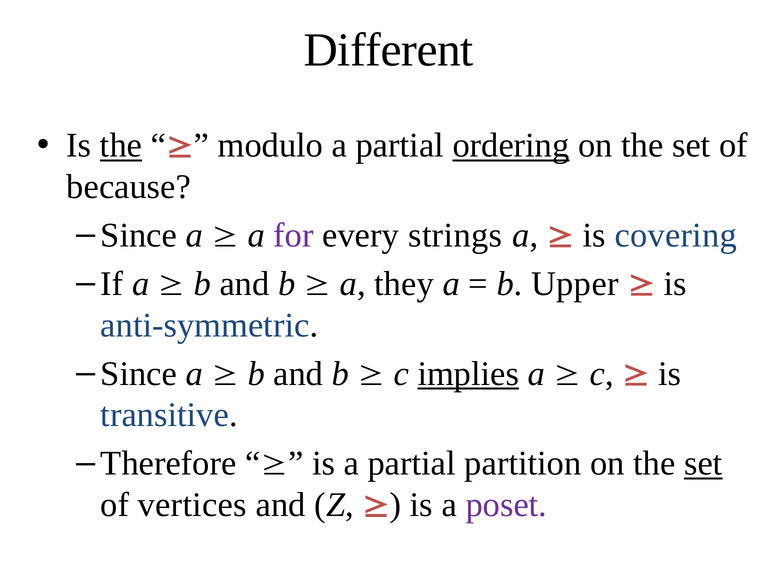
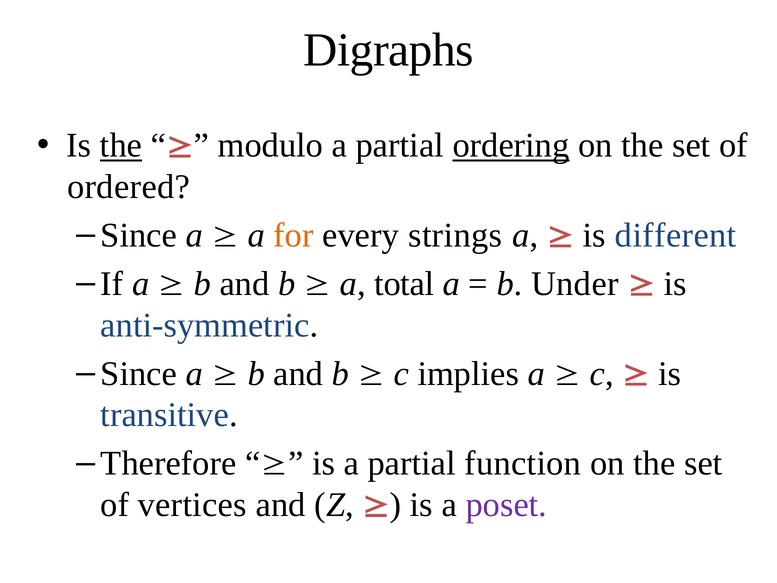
Different: Different -> Digraphs
because: because -> ordered
for colour: purple -> orange
covering: covering -> different
they: they -> total
Upper: Upper -> Under
implies underline: present -> none
partition: partition -> function
set at (703, 463) underline: present -> none
